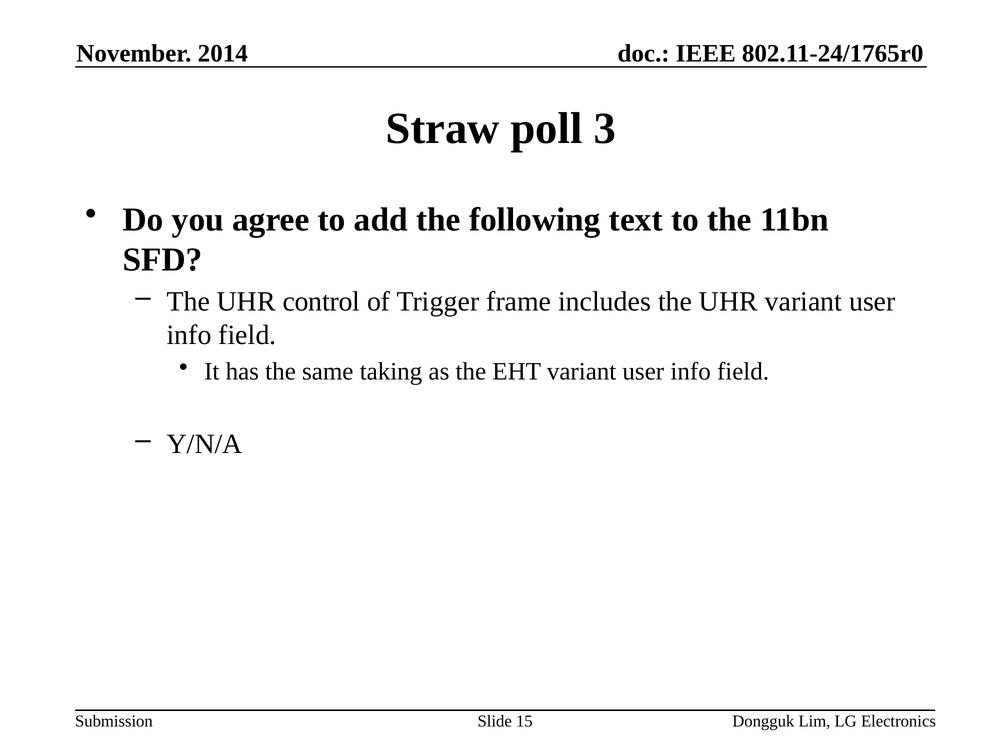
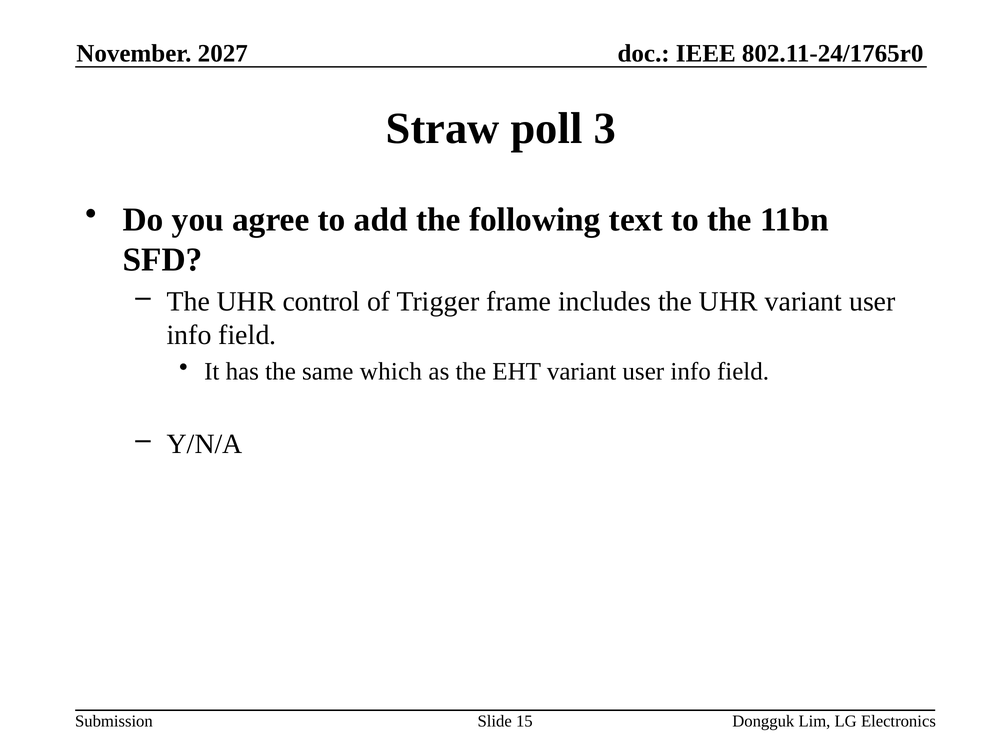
2014: 2014 -> 2027
taking: taking -> which
